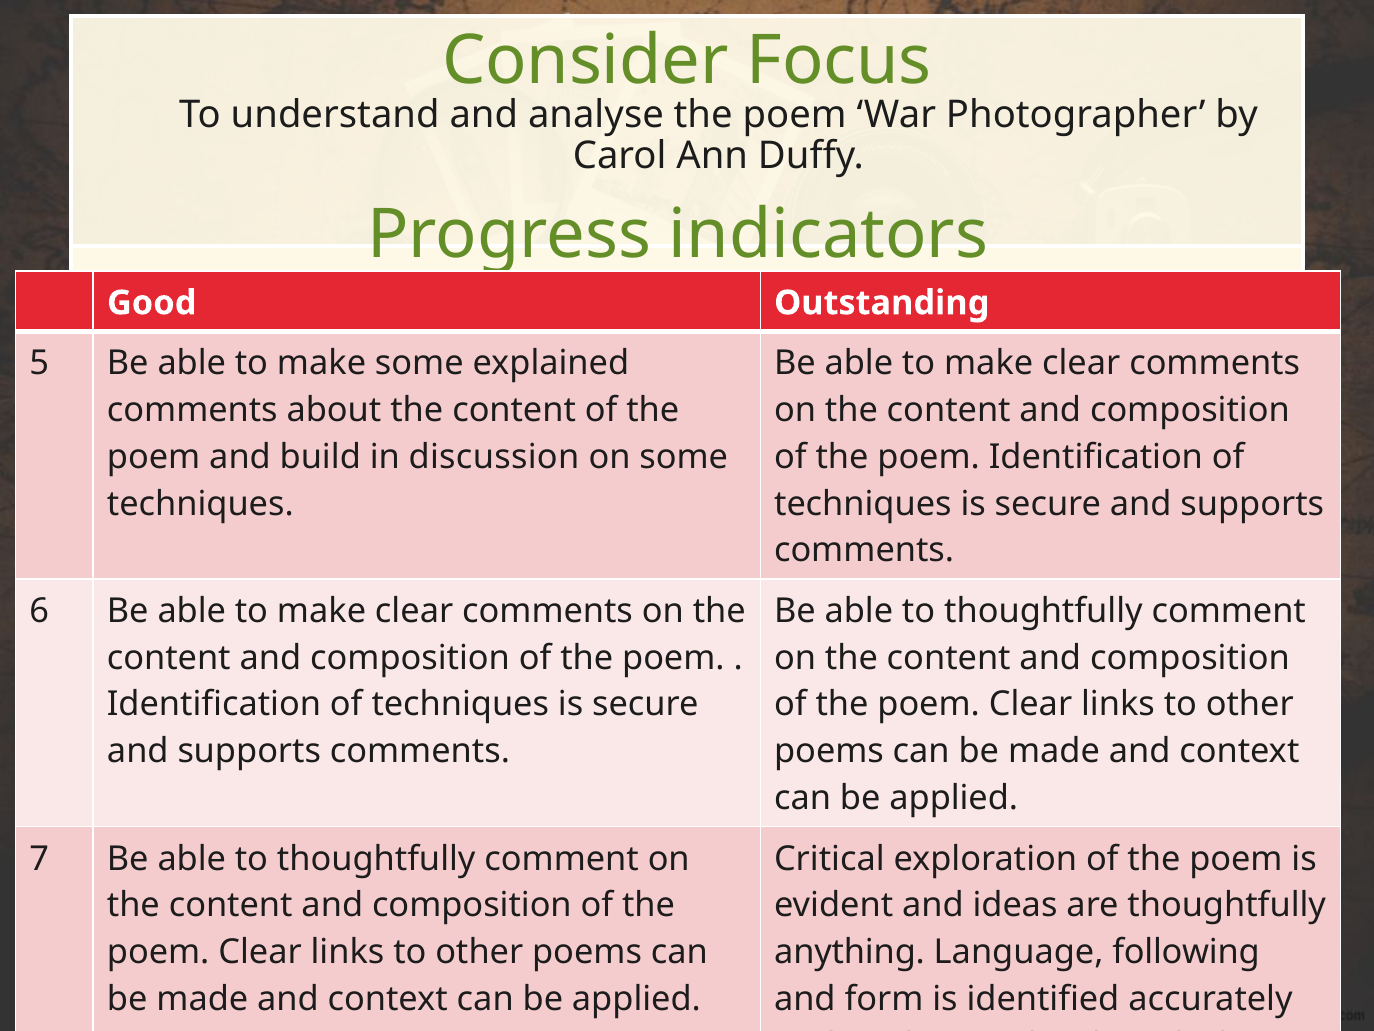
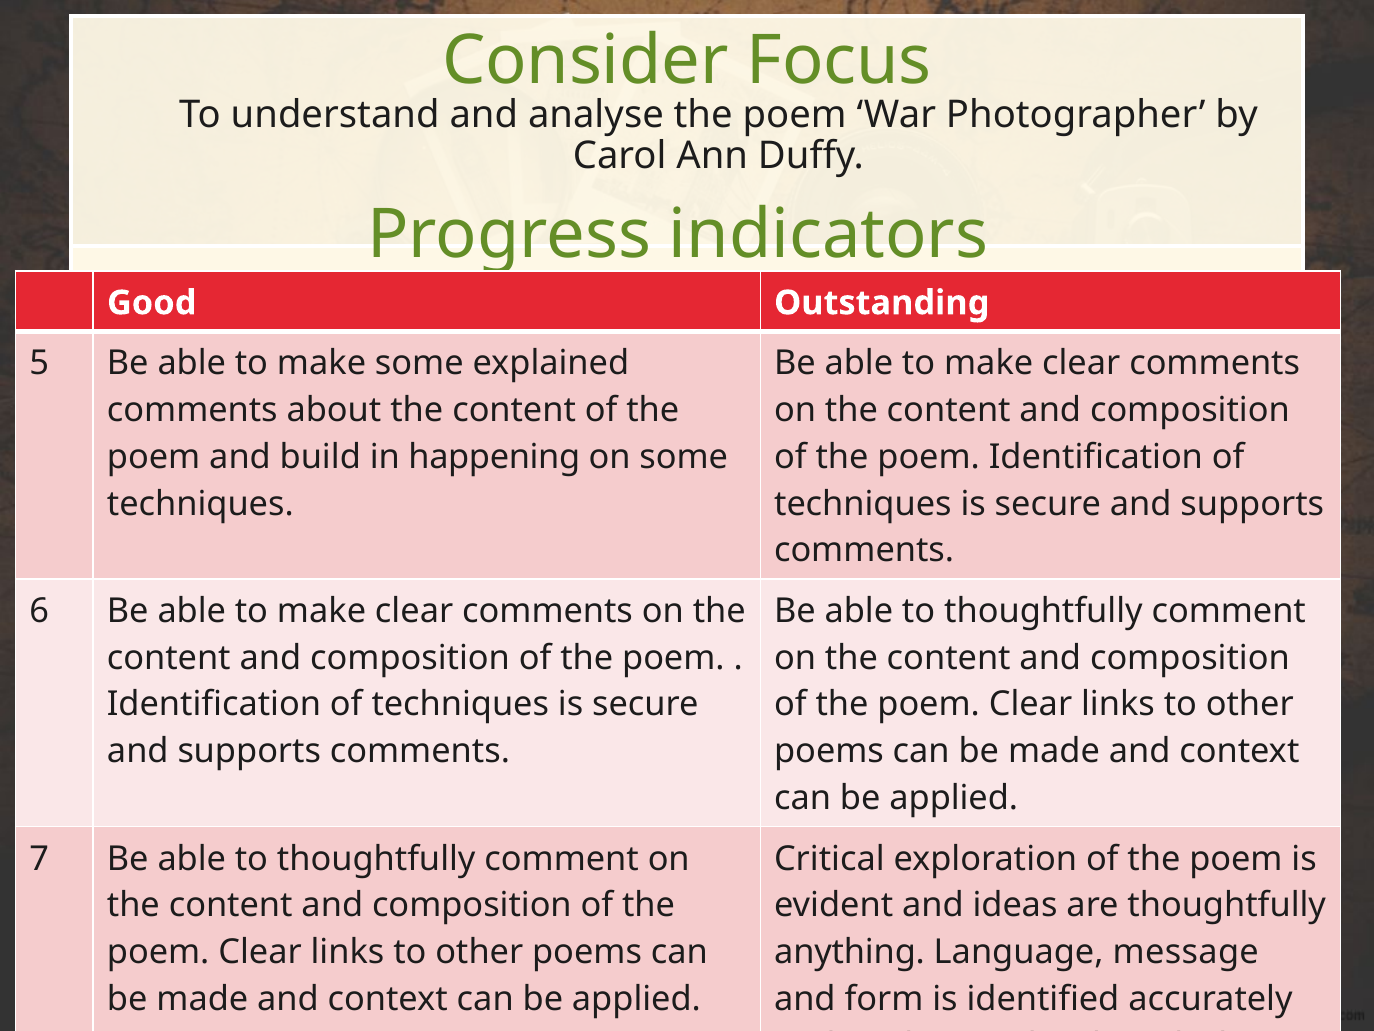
discussion: discussion -> happening
following: following -> message
